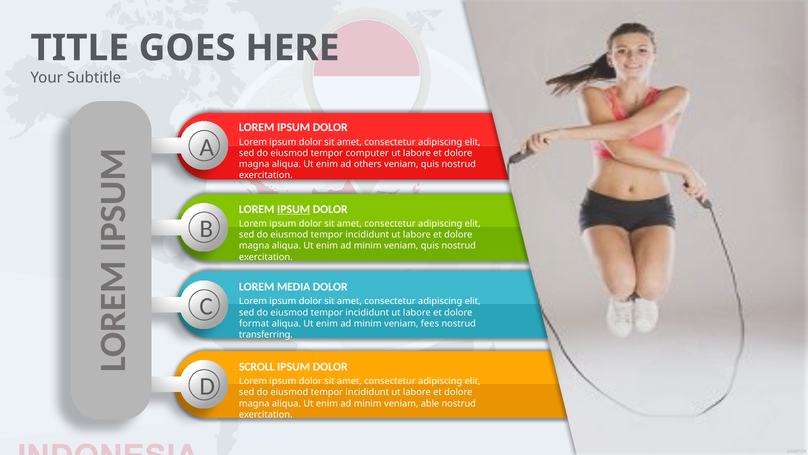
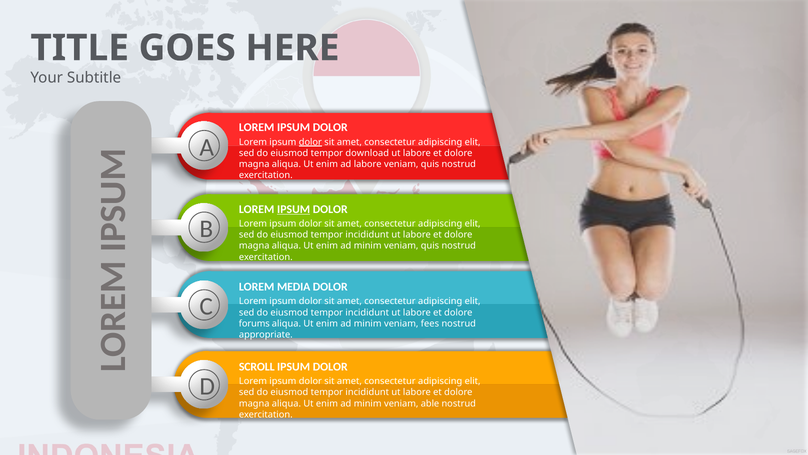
dolor at (310, 142) underline: none -> present
computer: computer -> download
ad others: others -> labore
format: format -> forums
transferring: transferring -> appropriate
